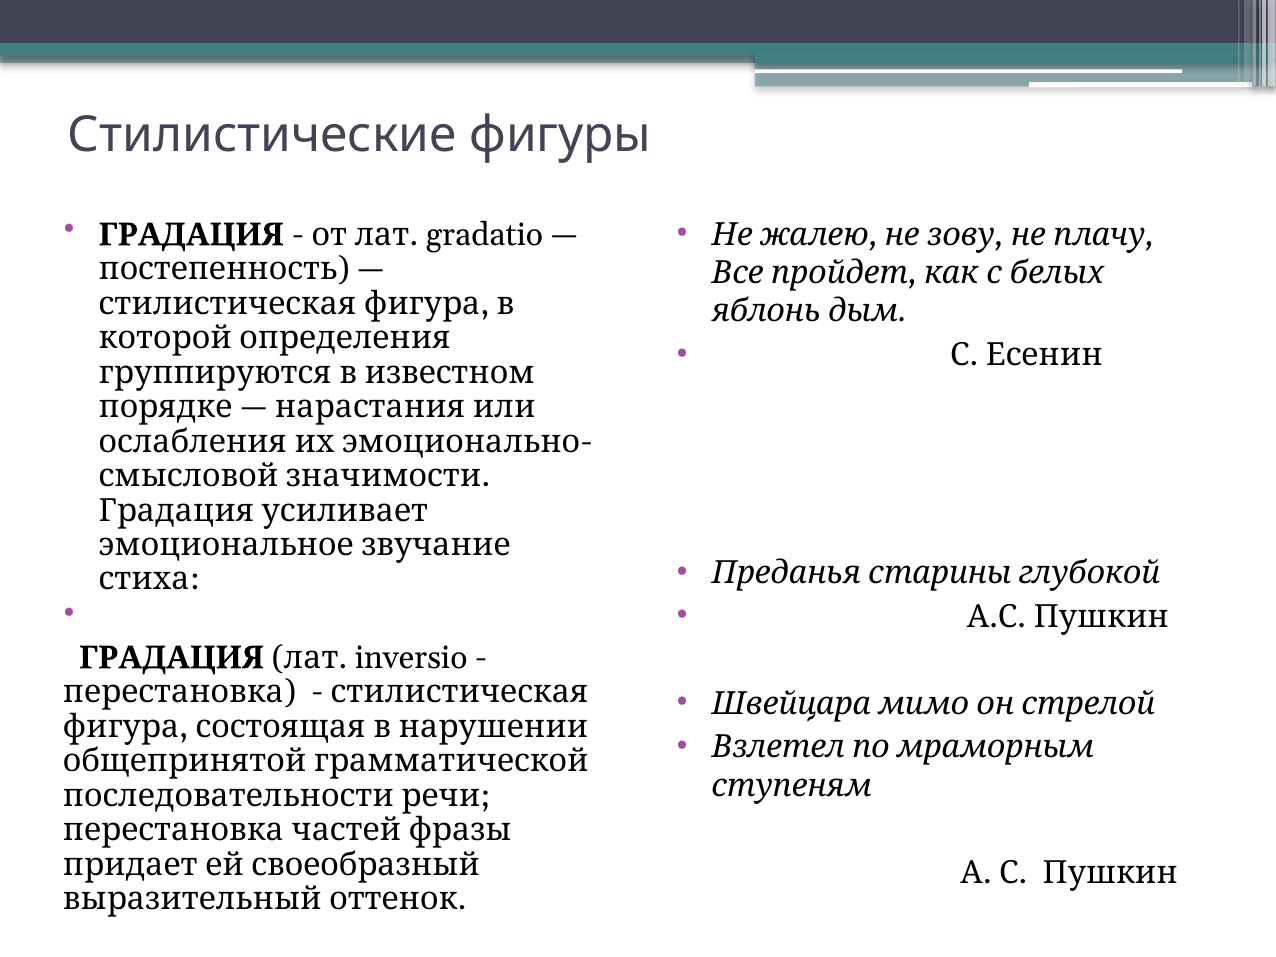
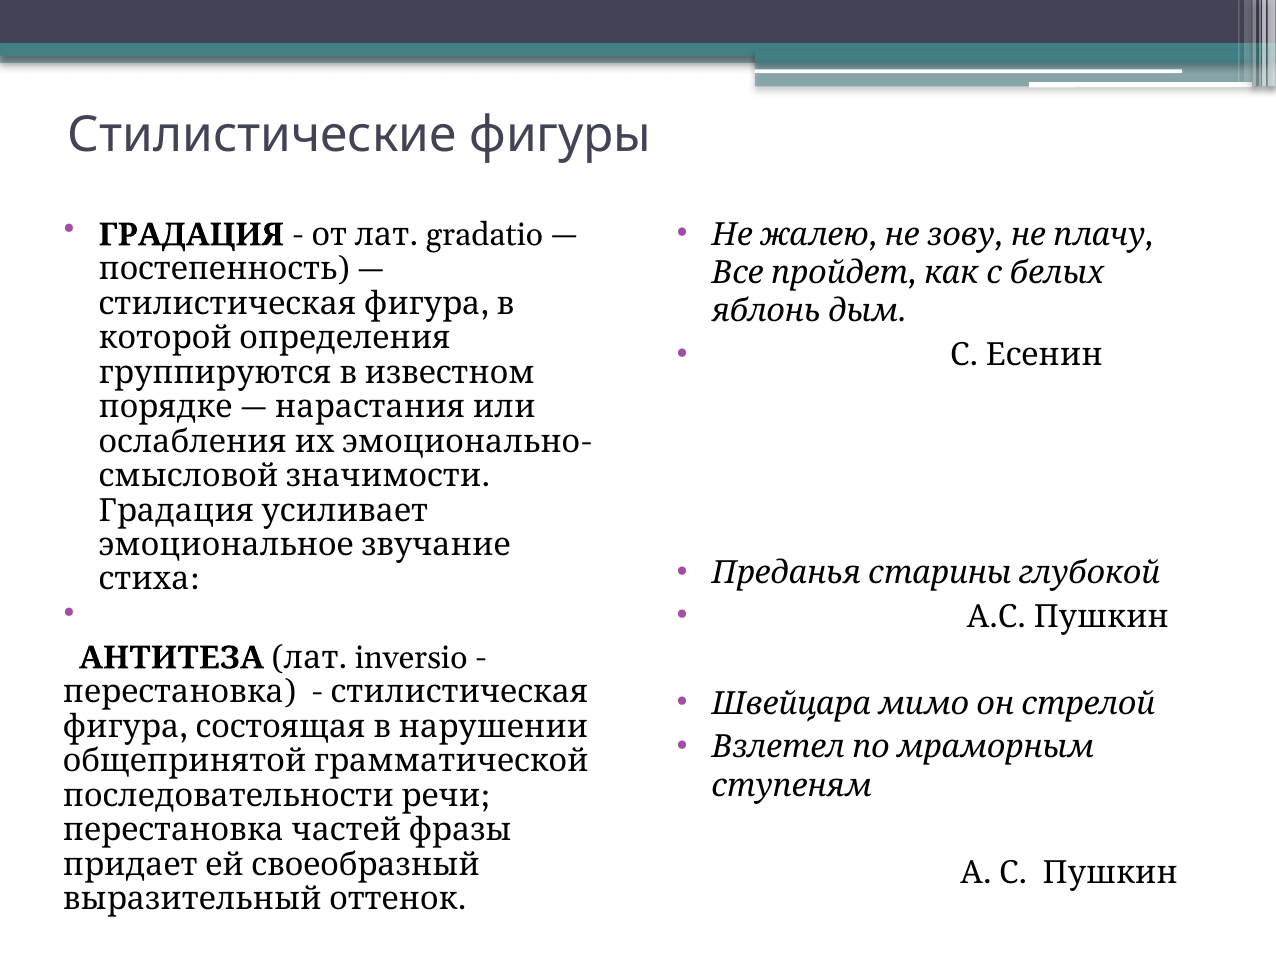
ГРАДАЦИЯ at (172, 658): ГРАДАЦИЯ -> АНТИТЕЗА
